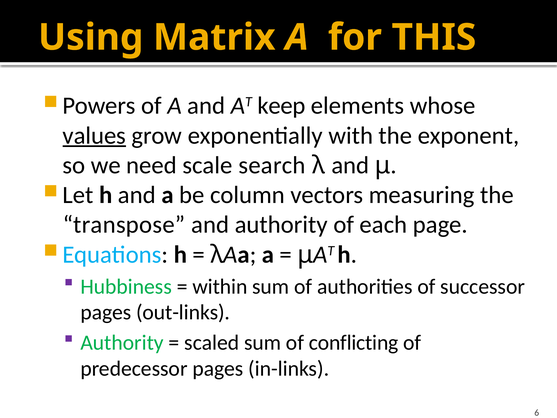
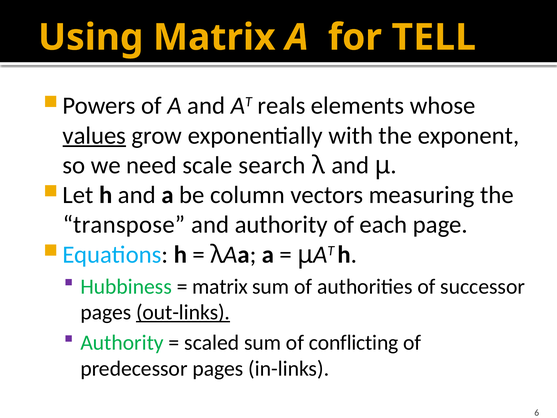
THIS: THIS -> TELL
keep: keep -> reals
within at (220, 286): within -> matrix
out-links underline: none -> present
